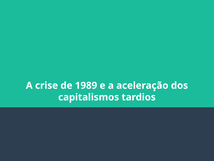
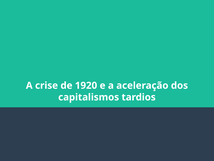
1989: 1989 -> 1920
